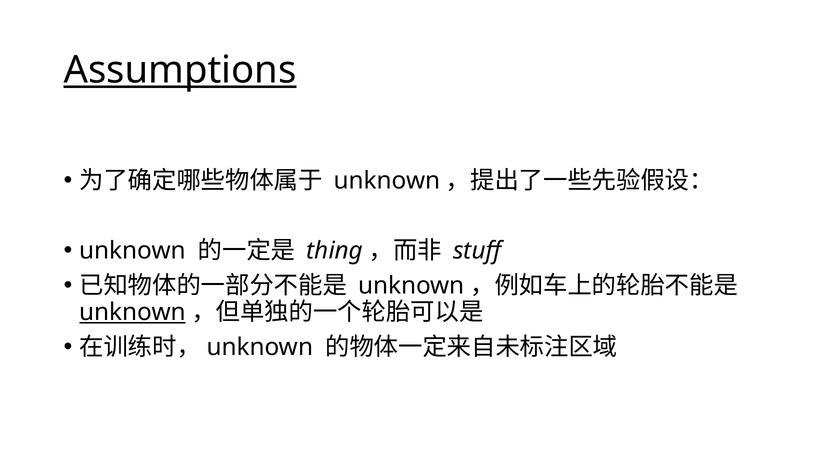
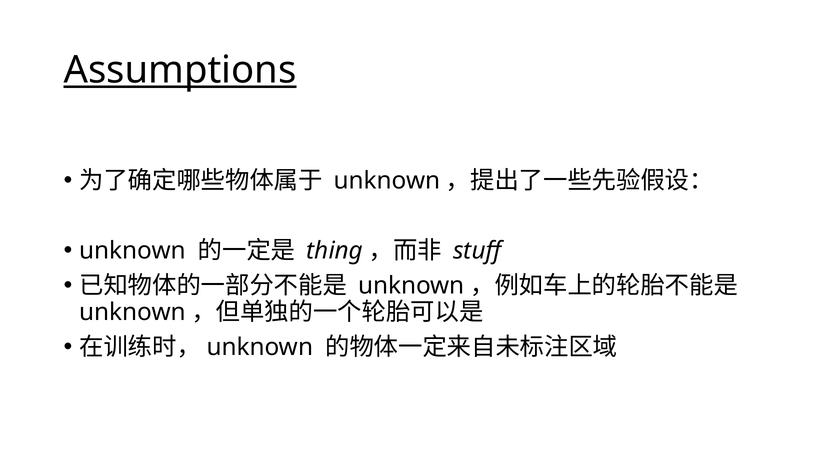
unknown at (133, 312) underline: present -> none
